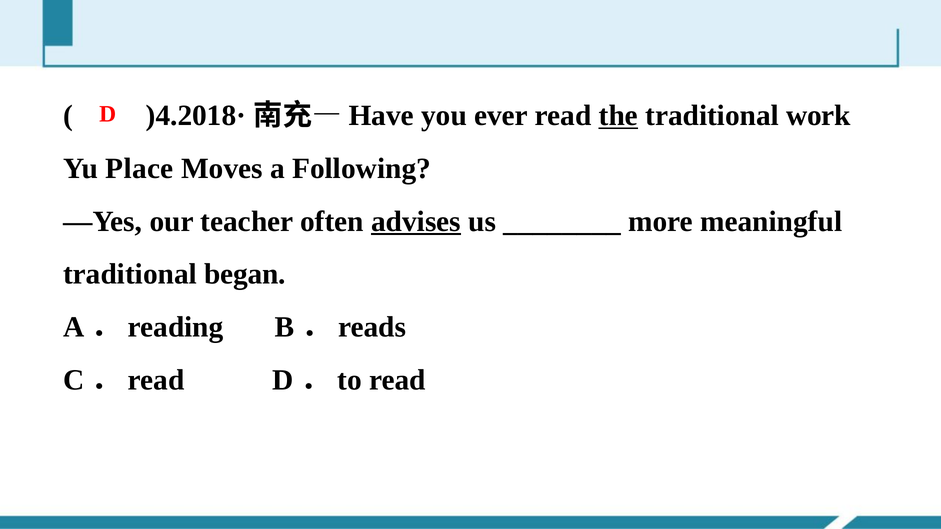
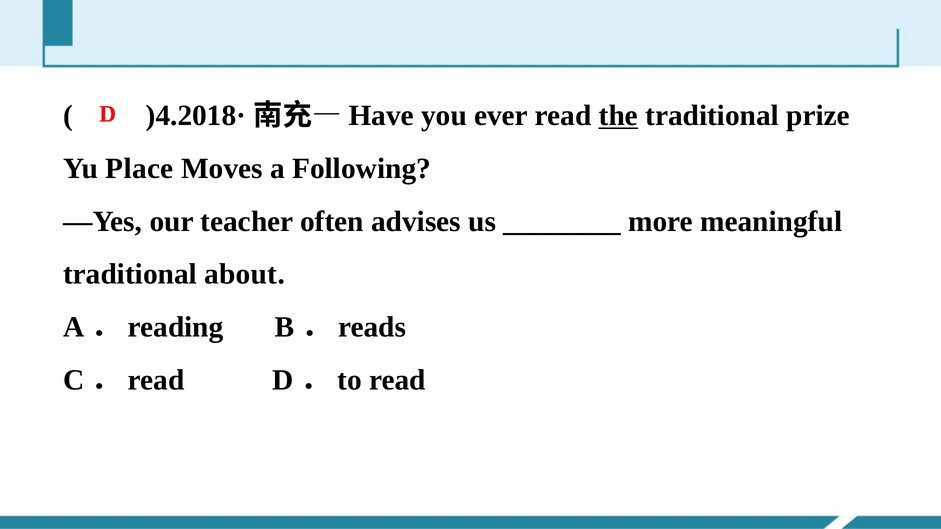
work: work -> prize
advises underline: present -> none
began: began -> about
